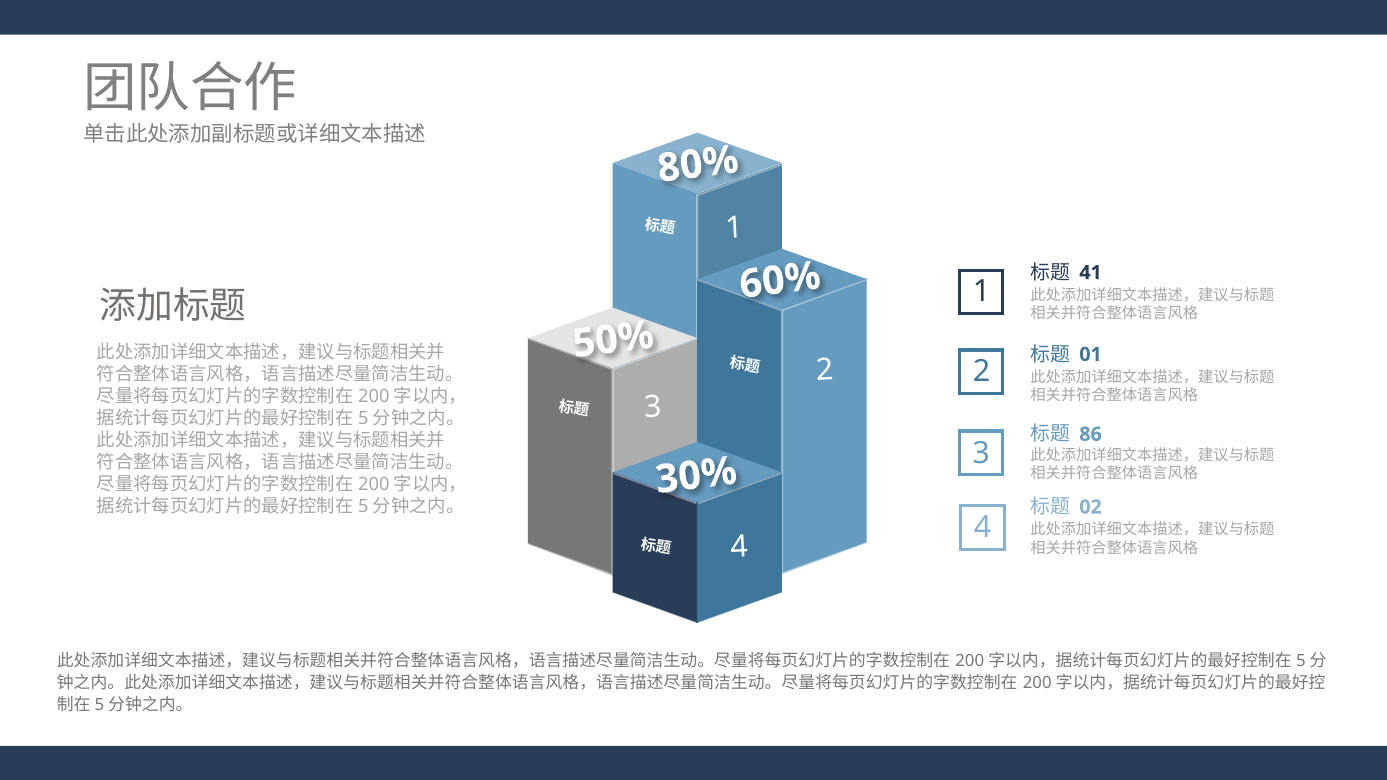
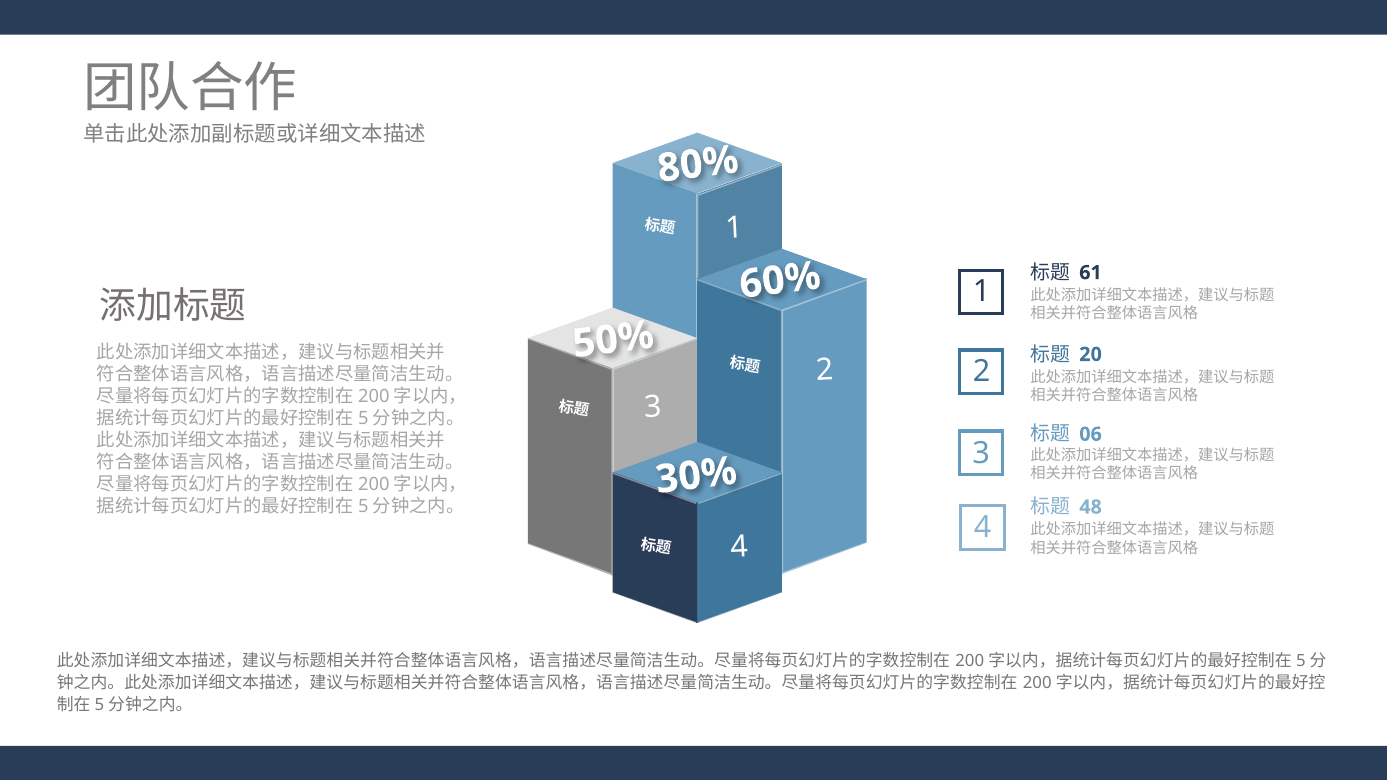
41: 41 -> 61
01: 01 -> 20
86: 86 -> 06
02: 02 -> 48
